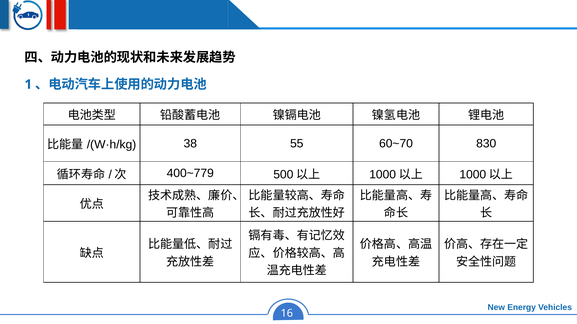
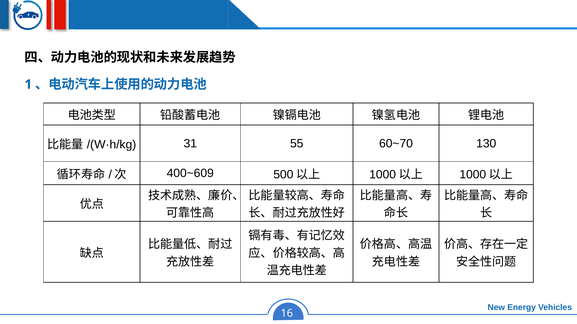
38: 38 -> 31
830: 830 -> 130
400~779: 400~779 -> 400~609
